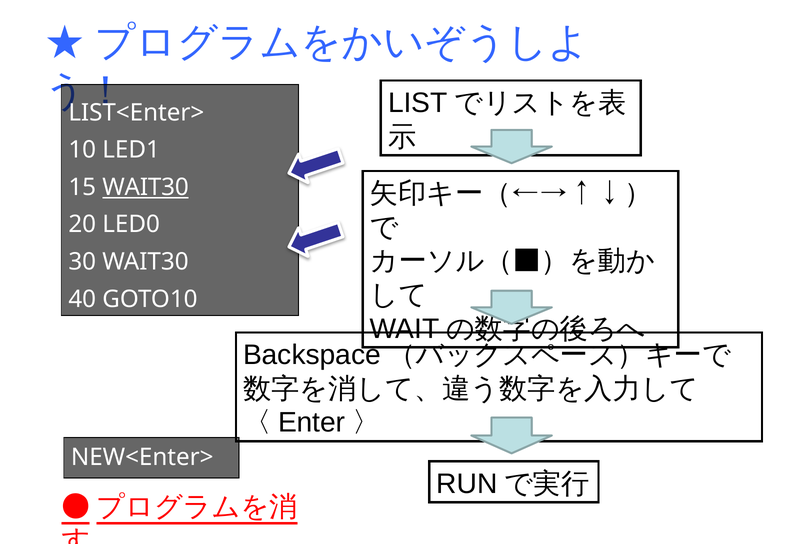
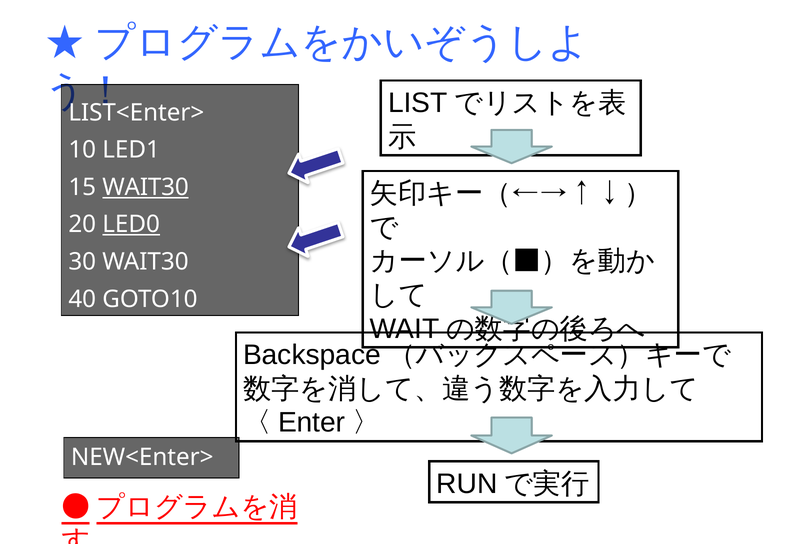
LED0 underline: none -> present
